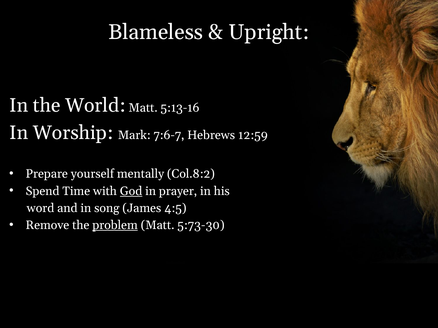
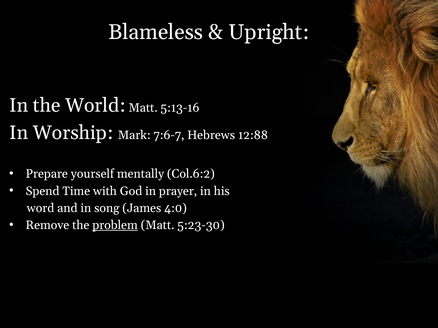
12:59: 12:59 -> 12:88
Col.8:2: Col.8:2 -> Col.6:2
God underline: present -> none
4:5: 4:5 -> 4:0
5:73-30: 5:73-30 -> 5:23-30
